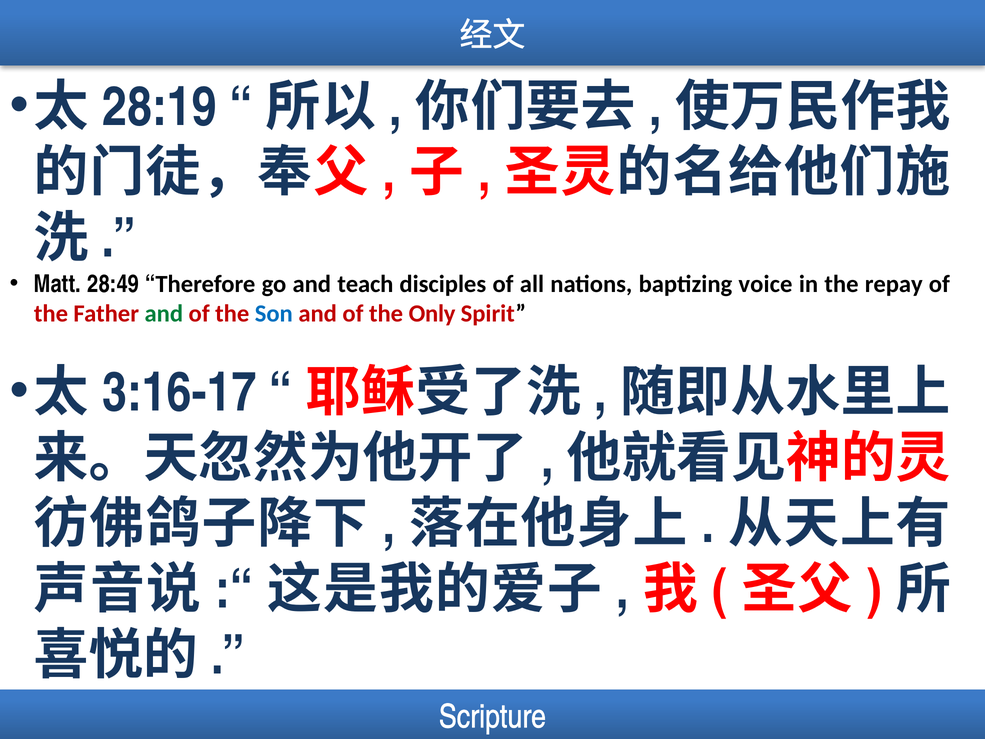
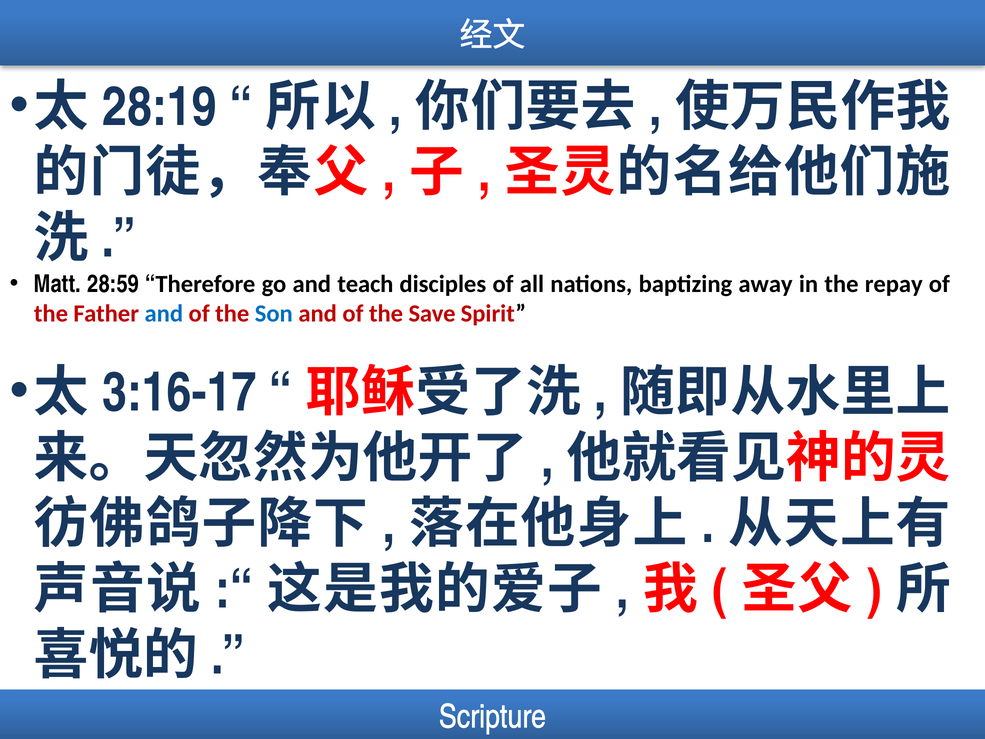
28:49: 28:49 -> 28:59
baptizing voice: voice -> away
and at (164, 313) colour: green -> blue
Only: Only -> Save
